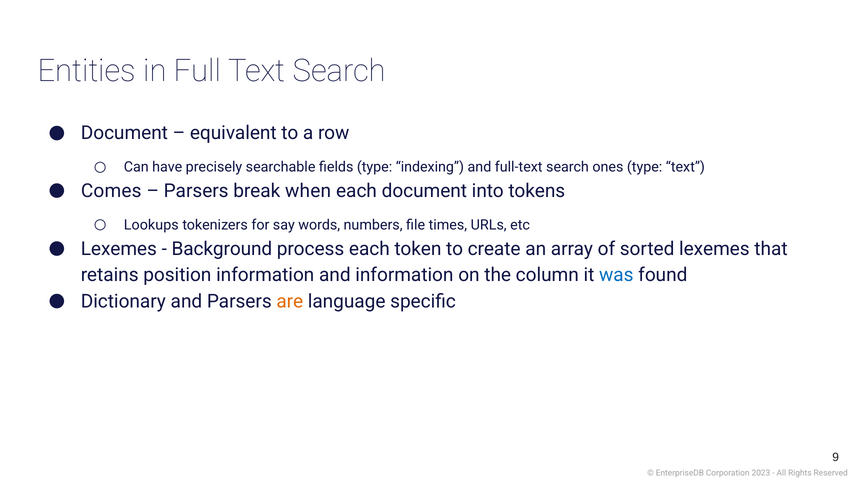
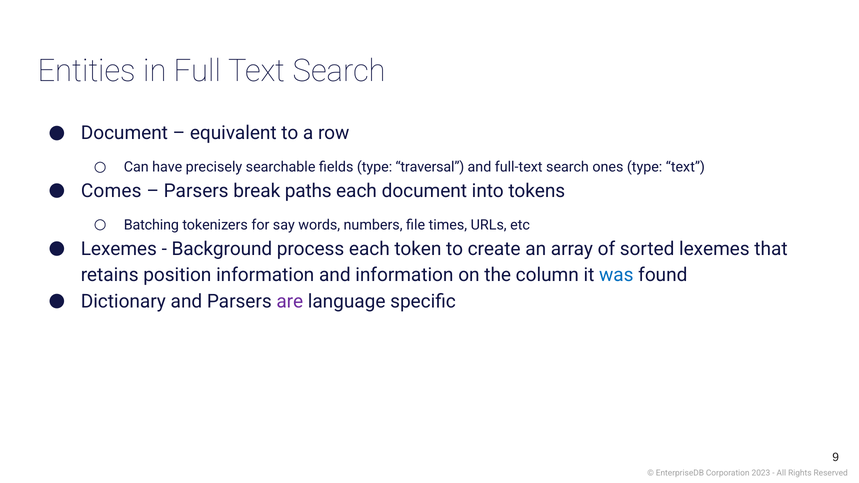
indexing: indexing -> traversal
when: when -> paths
Lookups: Lookups -> Batching
are colour: orange -> purple
